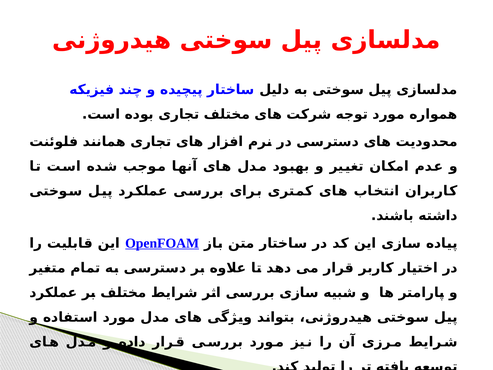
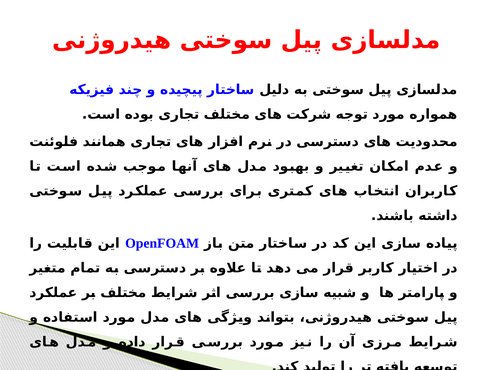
OpenFOAM underline: present -> none
